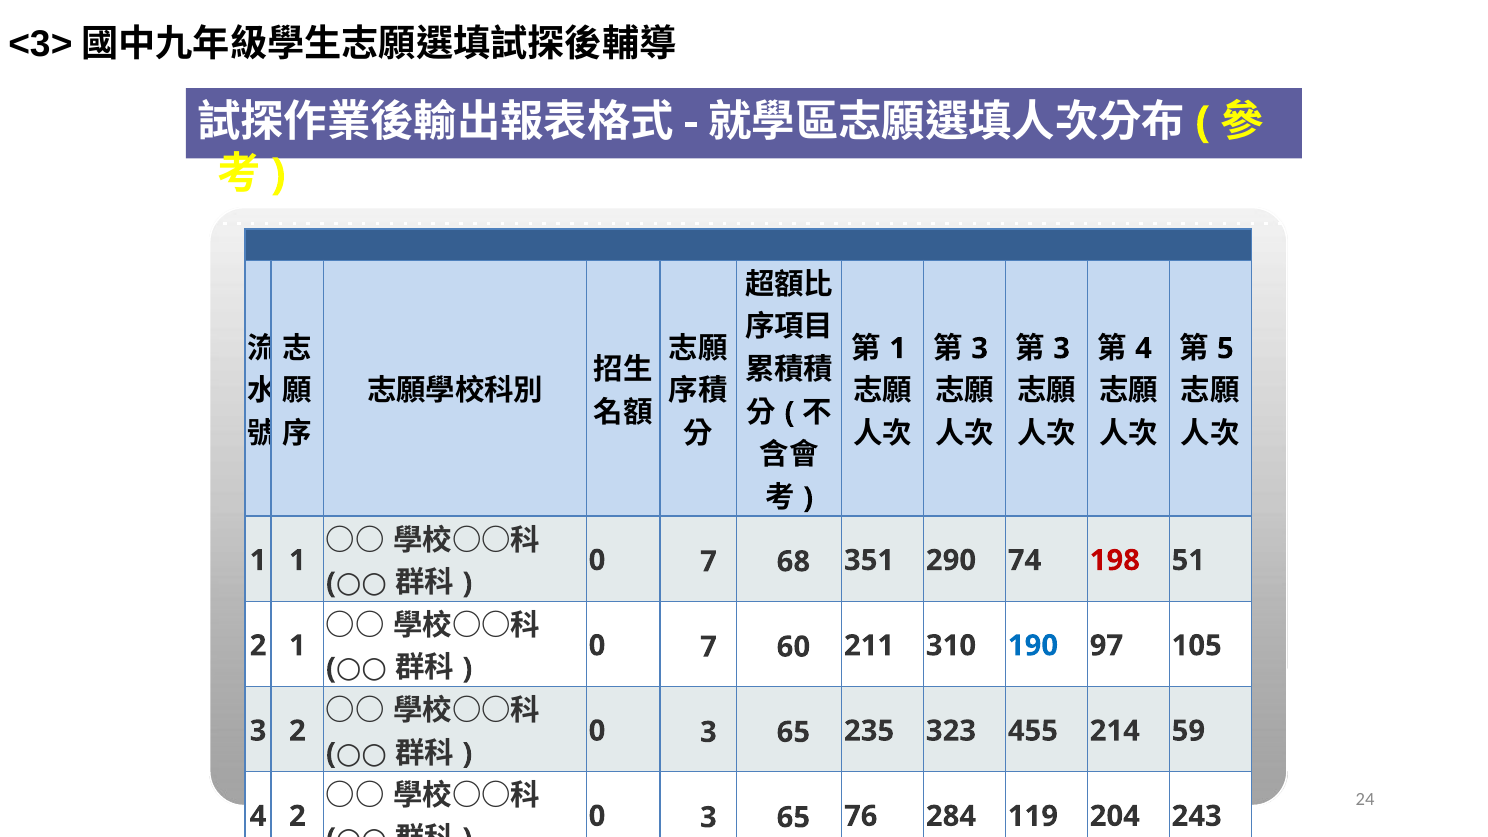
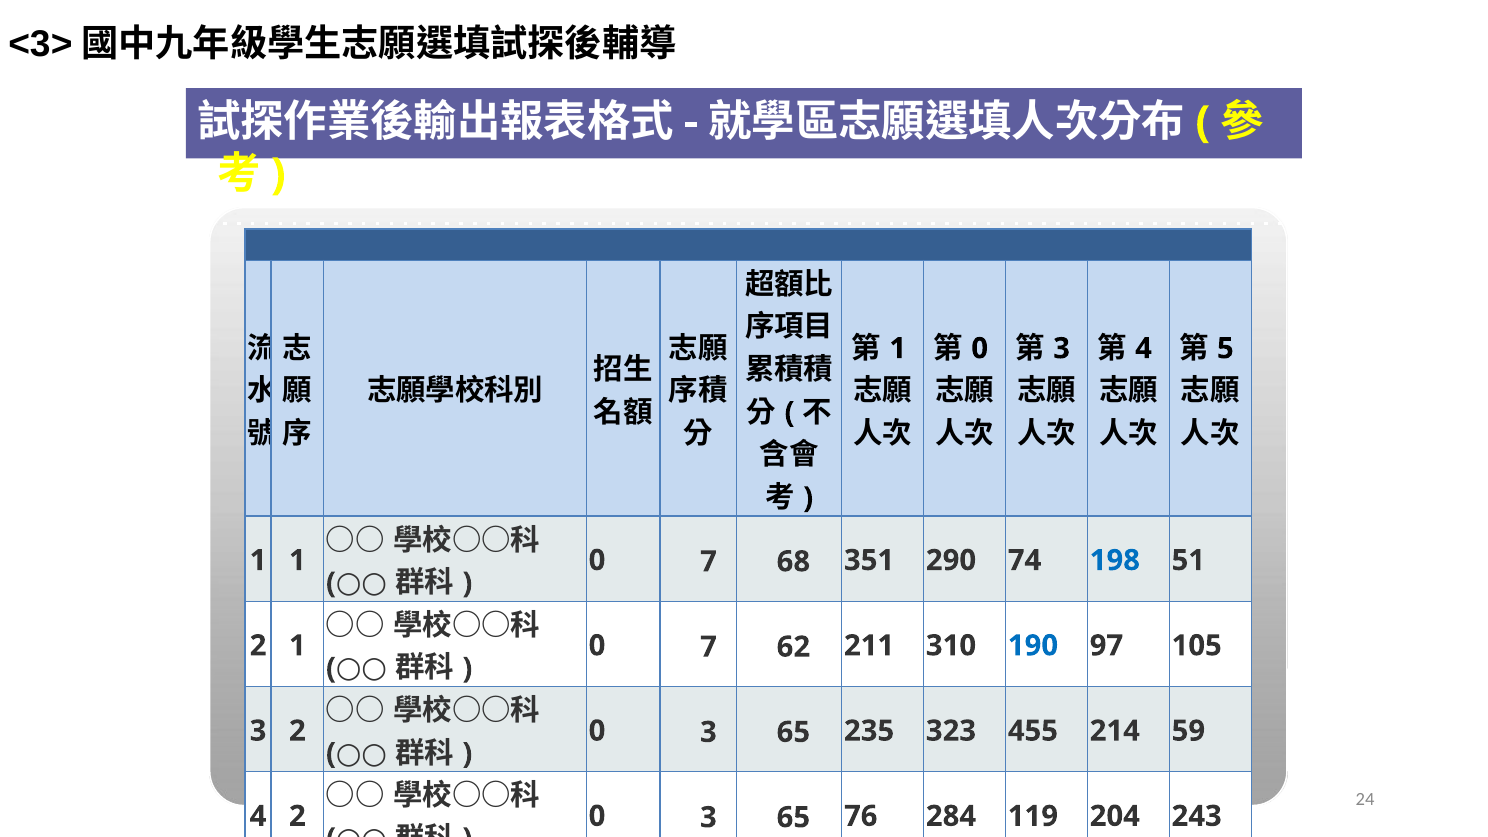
3 at (980, 349): 3 -> 0
198 colour: red -> blue
60: 60 -> 62
